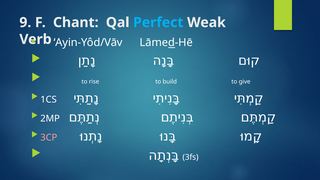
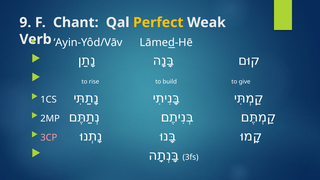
Perfect colour: light blue -> yellow
